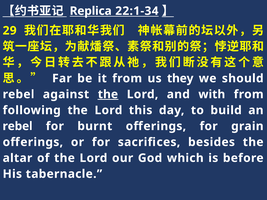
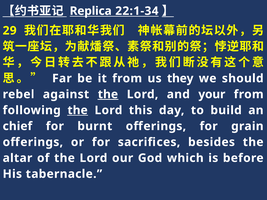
with: with -> your
the at (78, 110) underline: none -> present
rebel at (18, 126): rebel -> chief
